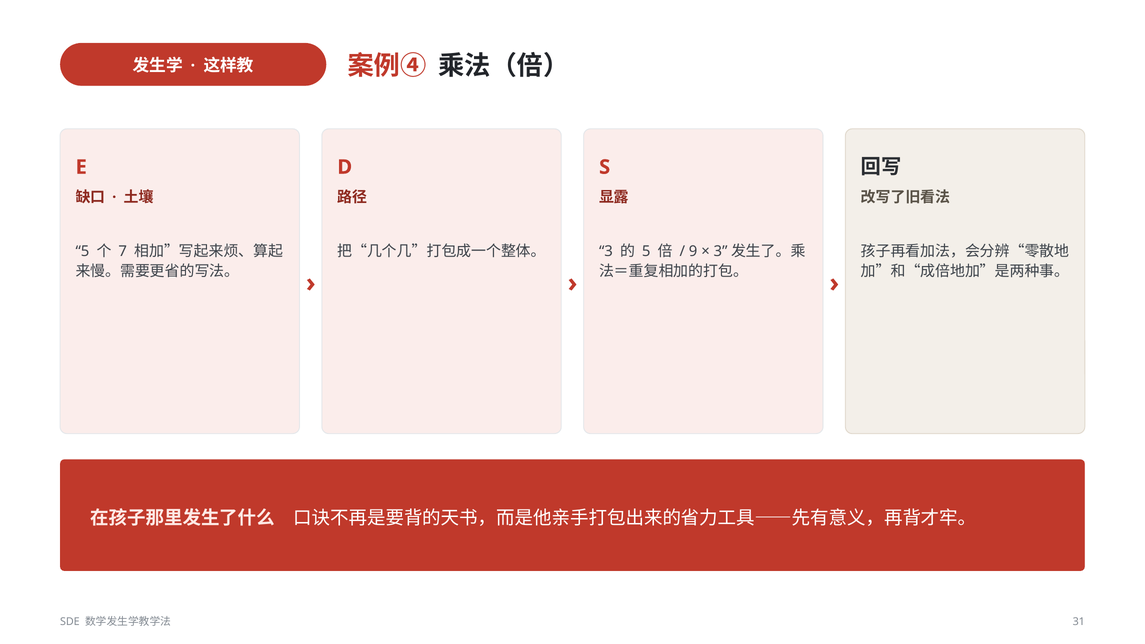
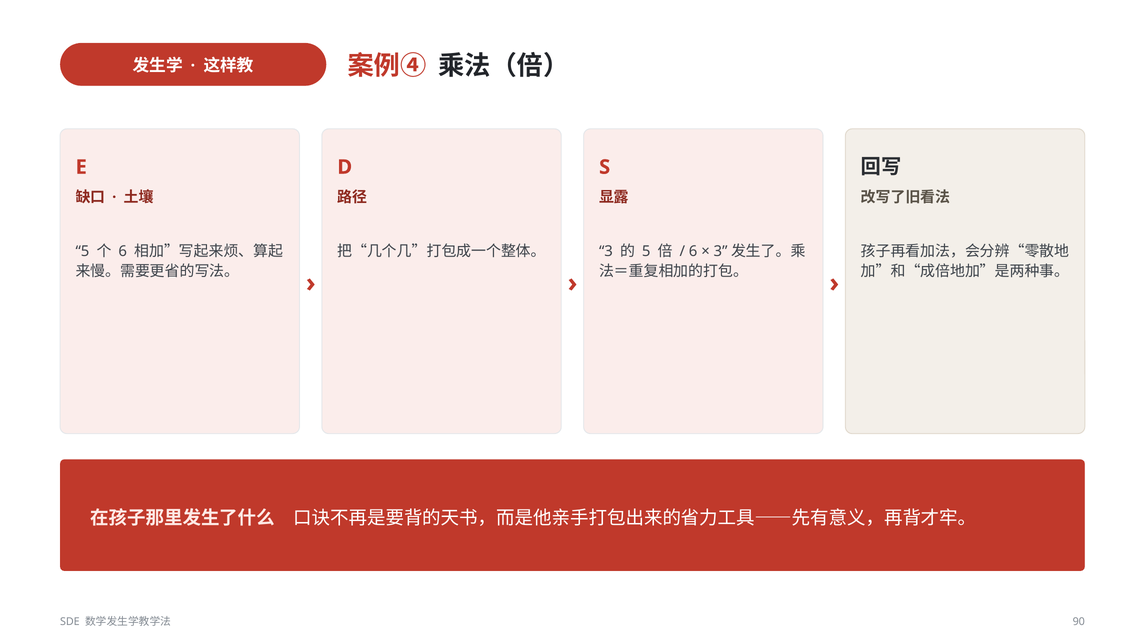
7 at (123, 251): 7 -> 6
9 at (693, 251): 9 -> 6
31: 31 -> 90
